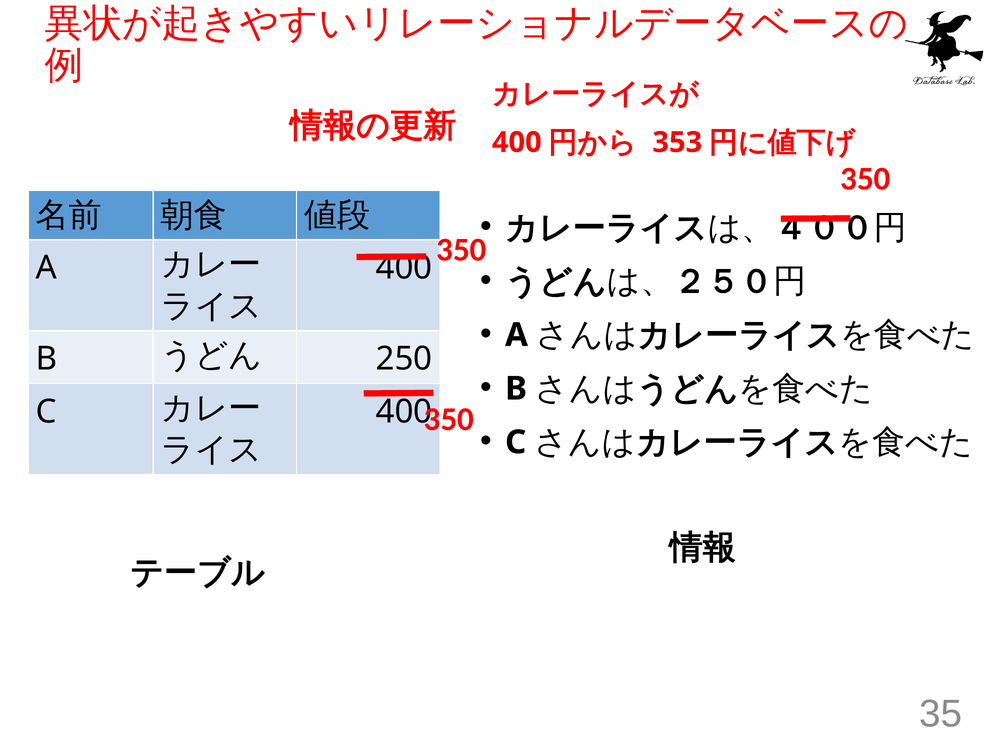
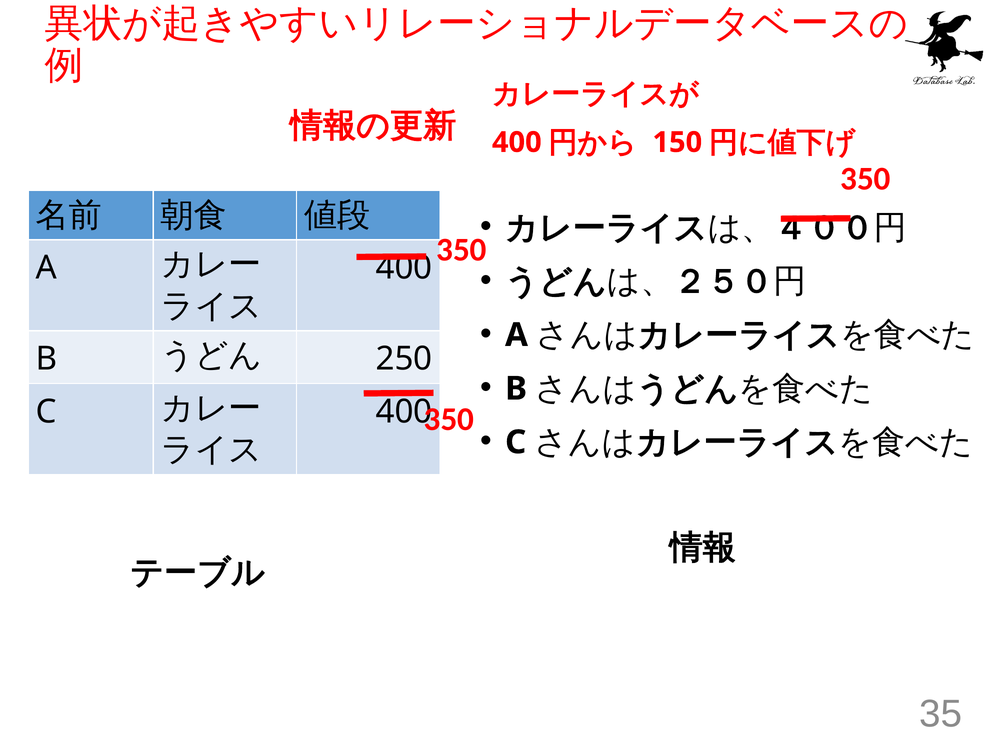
353: 353 -> 150
